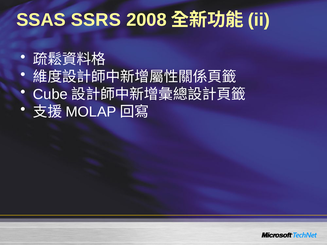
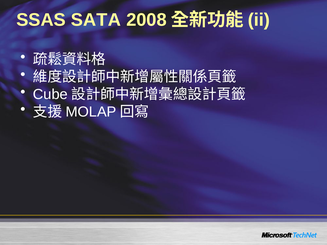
SSRS: SSRS -> SATA
